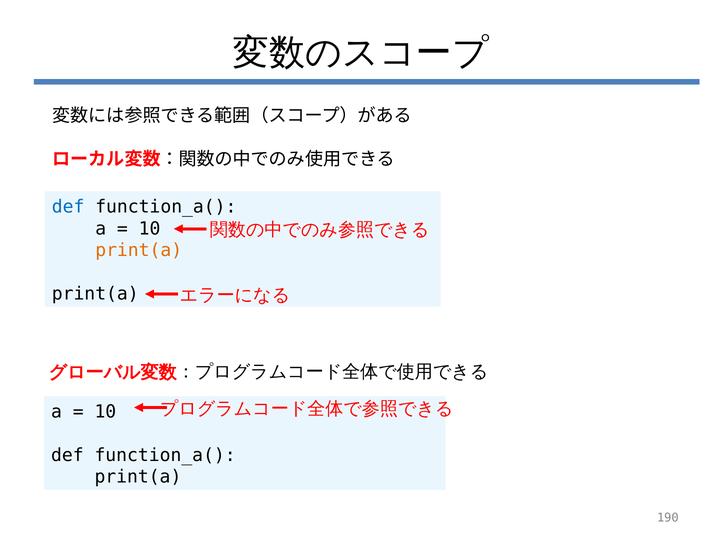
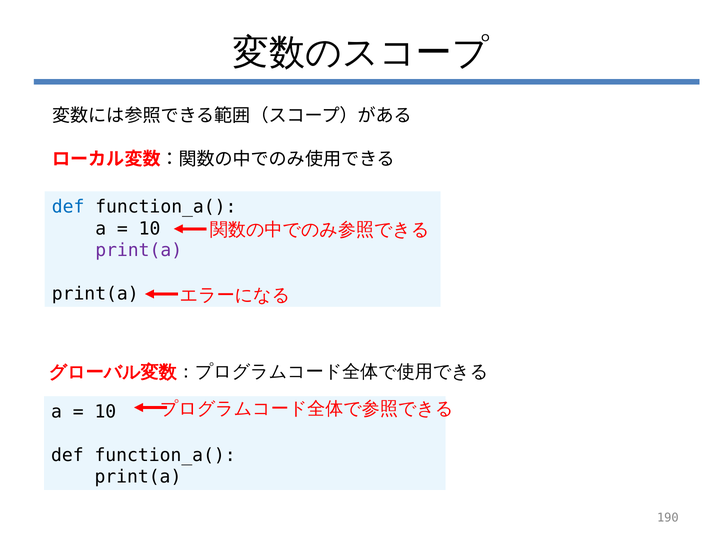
print(a at (139, 250) colour: orange -> purple
